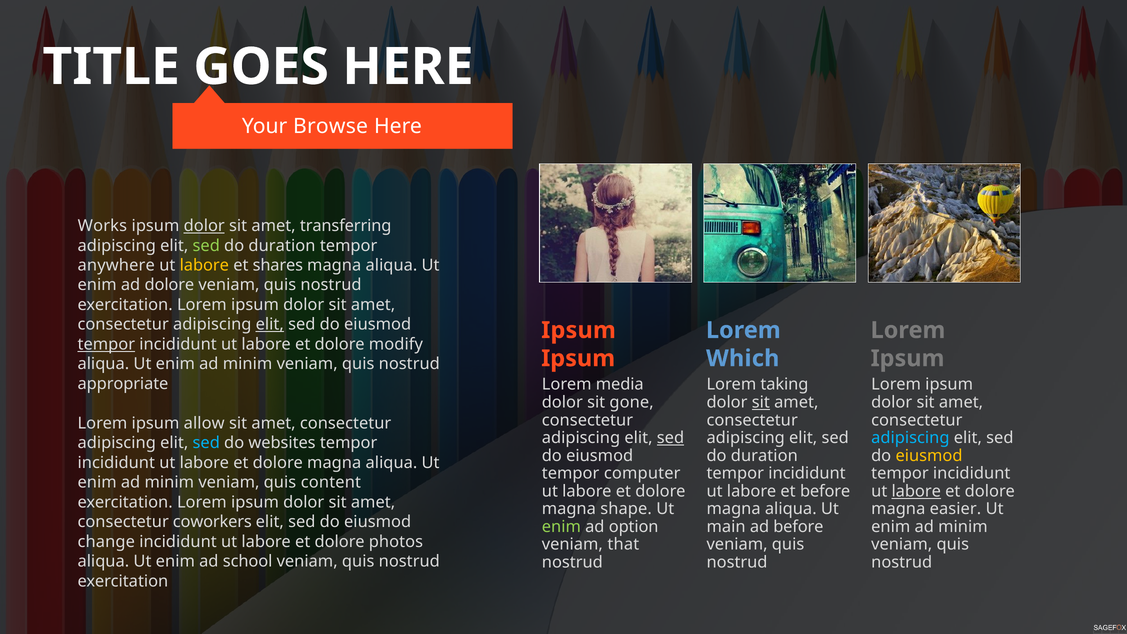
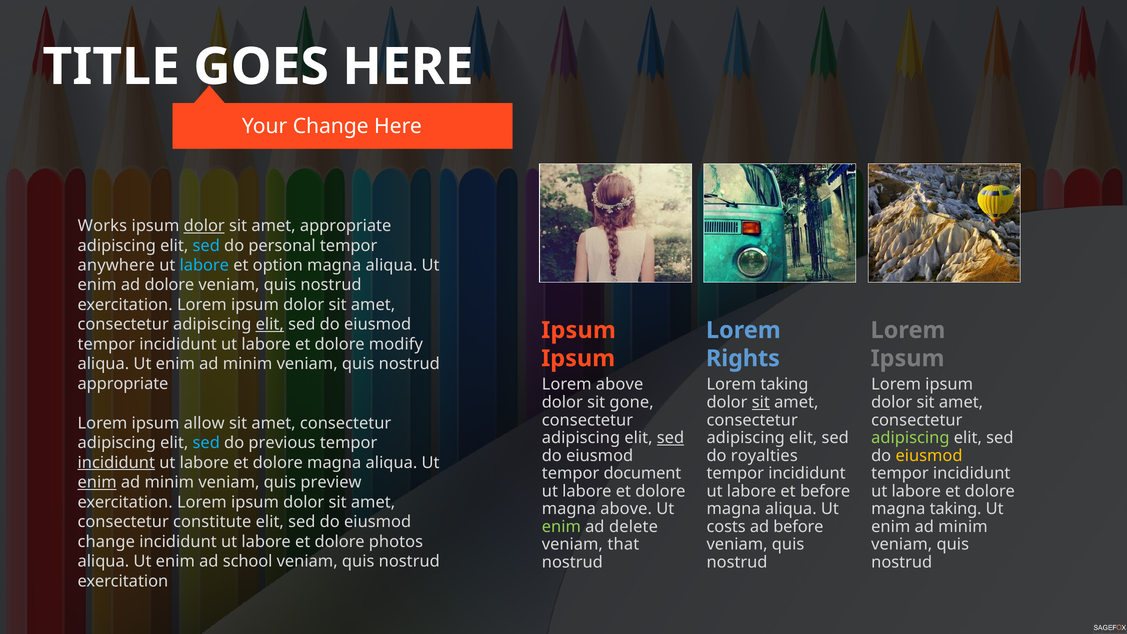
Your Browse: Browse -> Change
amet transferring: transferring -> appropriate
sed at (206, 246) colour: light green -> light blue
duration at (282, 246): duration -> personal
labore at (204, 265) colour: yellow -> light blue
shares: shares -> option
tempor at (106, 344) underline: present -> none
Which: Which -> Rights
Lorem media: media -> above
adipiscing at (910, 438) colour: light blue -> light green
websites: websites -> previous
duration at (764, 456): duration -> royalties
incididunt at (116, 463) underline: none -> present
computer: computer -> document
enim at (97, 482) underline: none -> present
content: content -> preview
labore at (916, 491) underline: present -> none
magna shape: shape -> above
magna easier: easier -> taking
coworkers: coworkers -> constitute
option: option -> delete
main: main -> costs
